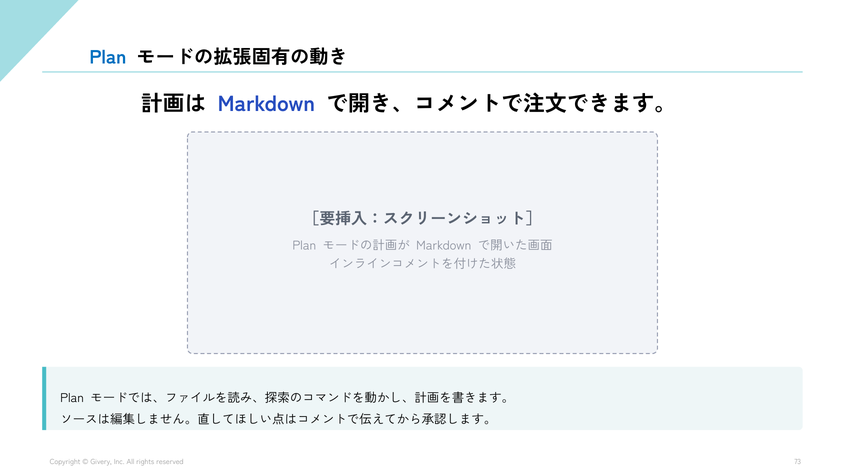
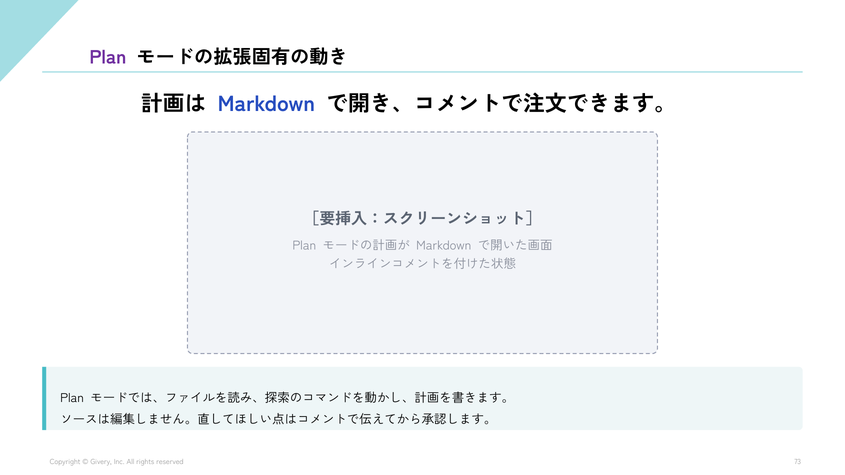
Plan at (108, 57) colour: blue -> purple
